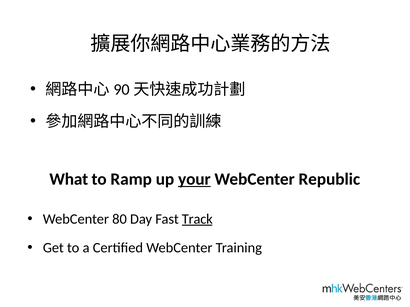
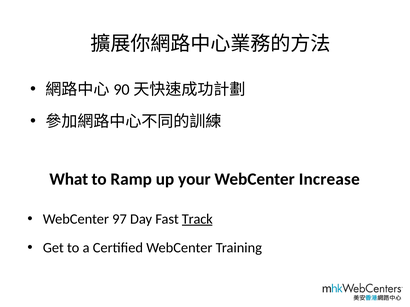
your underline: present -> none
Republic: Republic -> Increase
80: 80 -> 97
